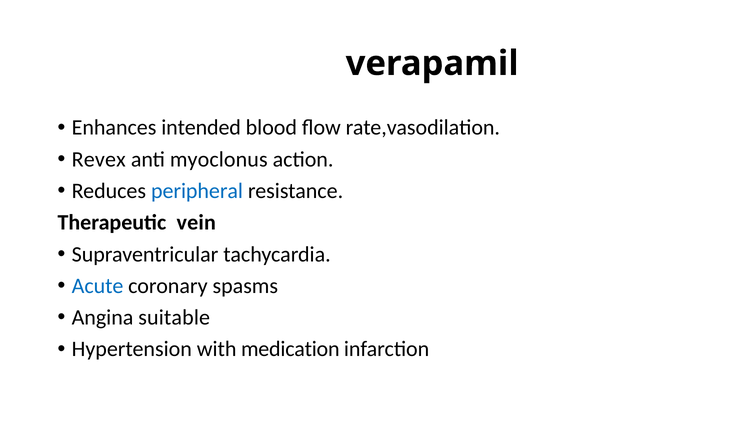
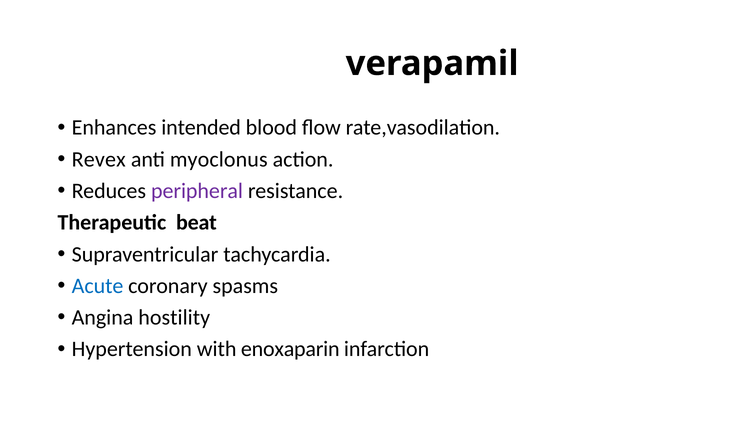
peripheral colour: blue -> purple
vein: vein -> beat
suitable: suitable -> hostility
medication: medication -> enoxaparin
